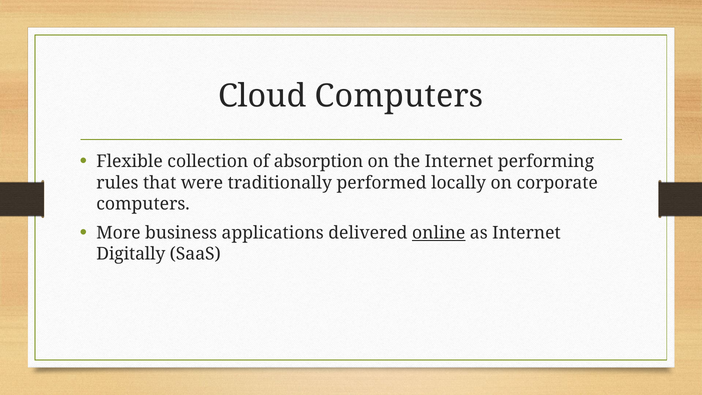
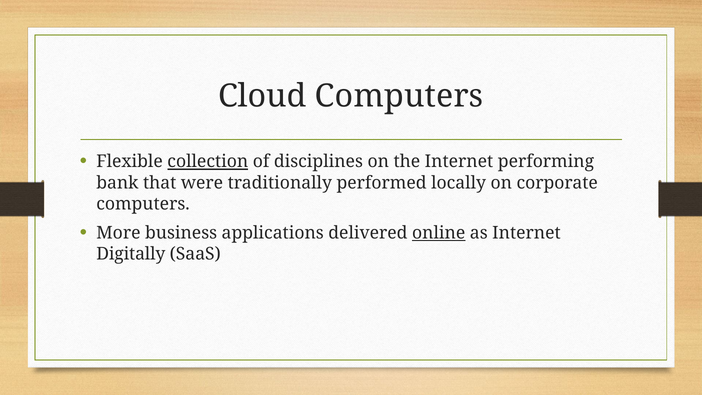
collection underline: none -> present
absorption: absorption -> disciplines
rules: rules -> bank
